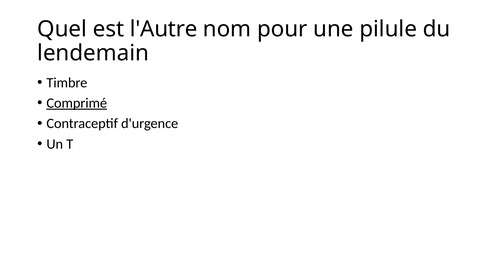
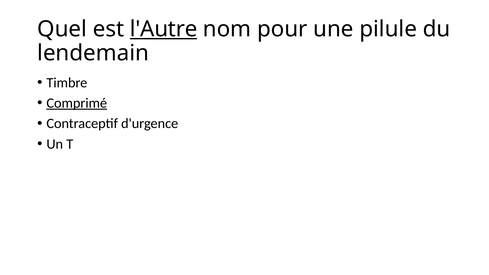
l'Autre underline: none -> present
